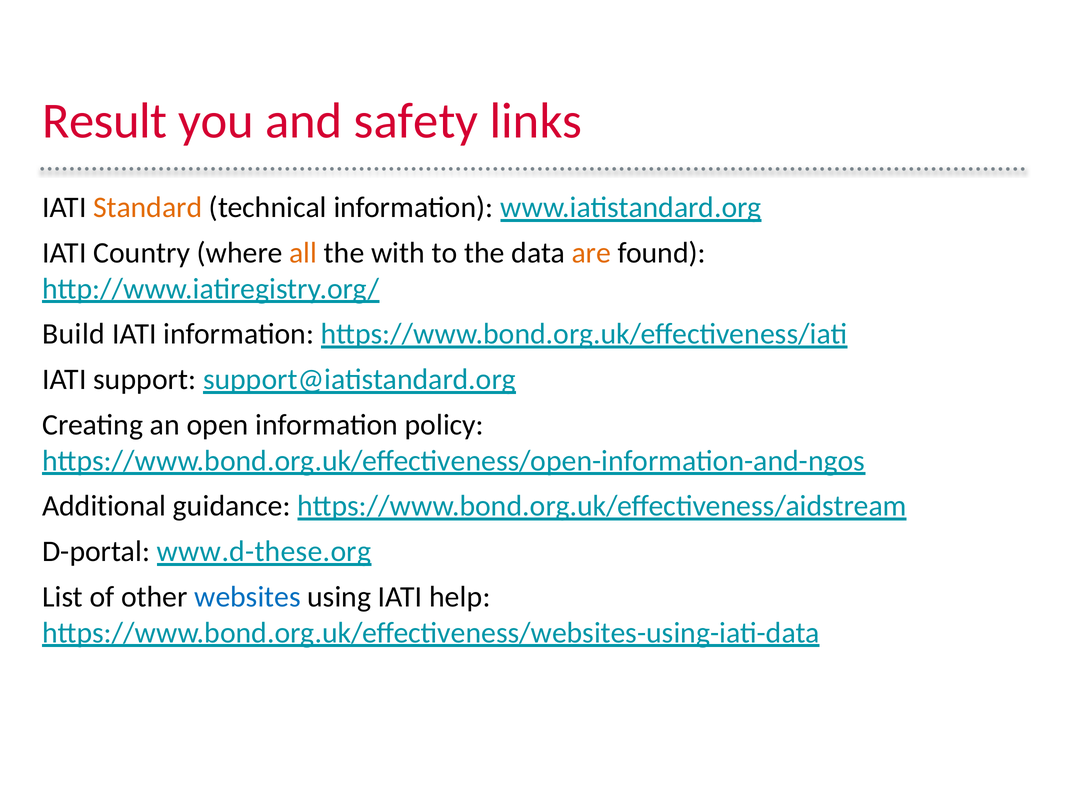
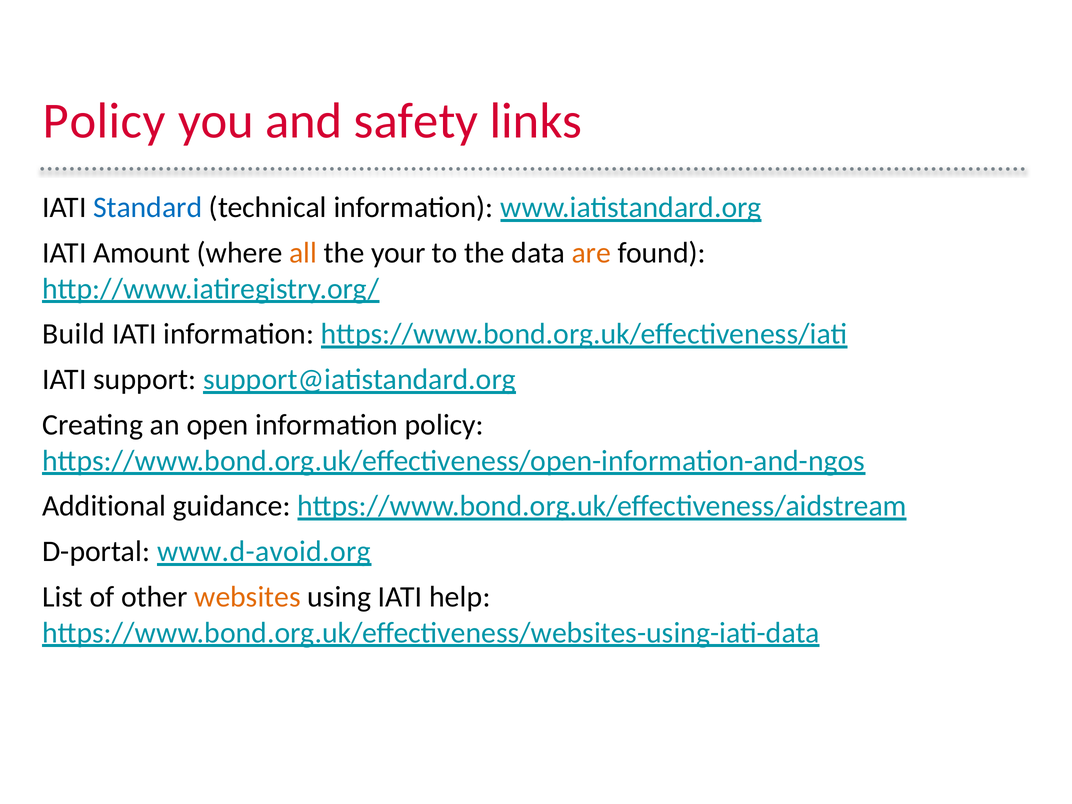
Result at (105, 121): Result -> Policy
Standard colour: orange -> blue
Country: Country -> Amount
with: with -> your
www.d-these.org: www.d-these.org -> www.d-avoid.org
websites colour: blue -> orange
